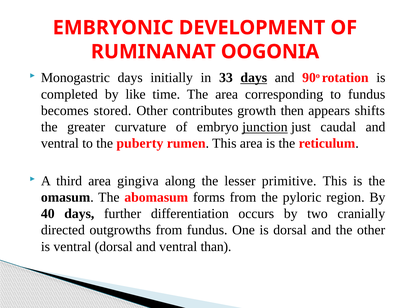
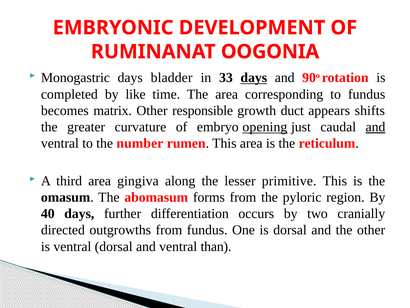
initially: initially -> bladder
stored: stored -> matrix
contributes: contributes -> responsible
then: then -> duct
junction: junction -> opening
and at (376, 127) underline: none -> present
puberty: puberty -> number
